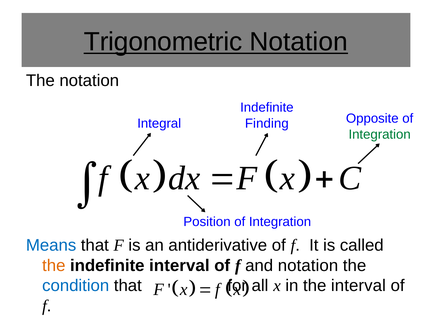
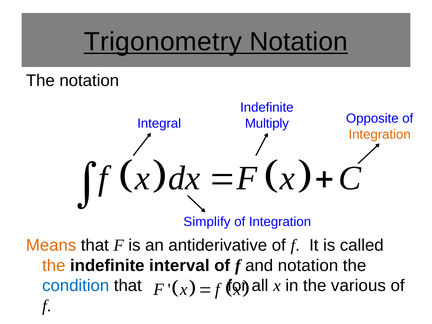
Trigonometric: Trigonometric -> Trigonometry
Finding: Finding -> Multiply
Integration at (380, 134) colour: green -> orange
Position: Position -> Simplify
Means colour: blue -> orange
the interval: interval -> various
